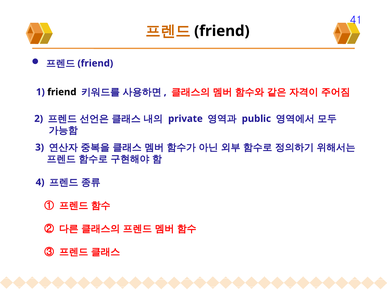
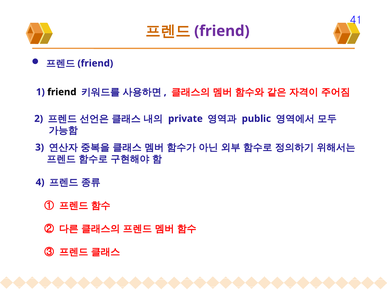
friend at (222, 31) colour: black -> purple
